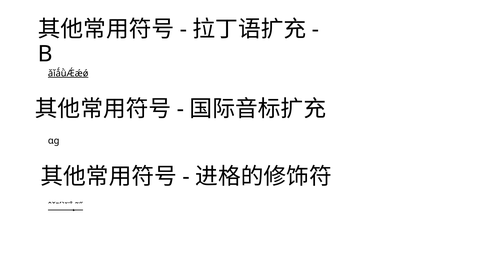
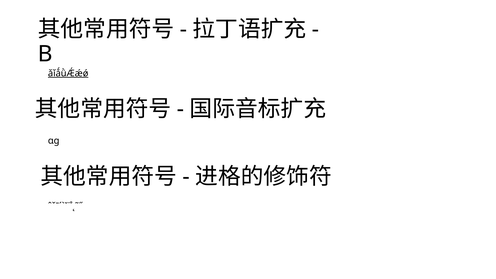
ˆˇˉˊˋ˘˙˚˛˜˝ underline: present -> none
